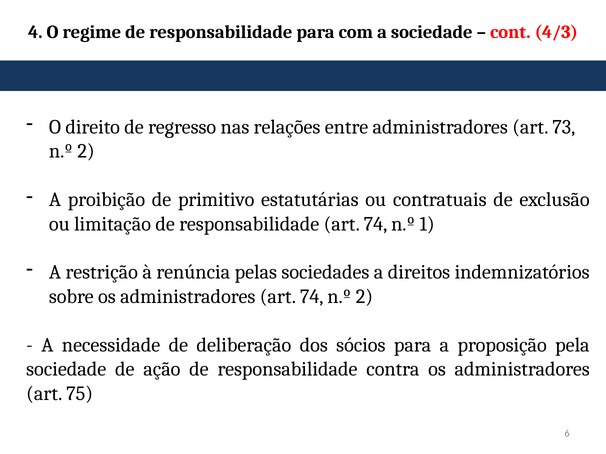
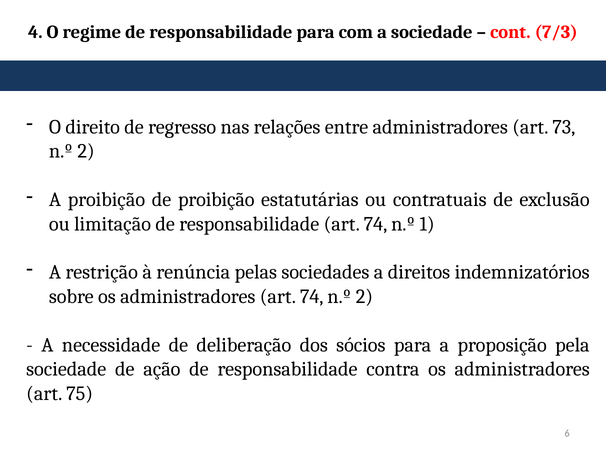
4/3: 4/3 -> 7/3
de primitivo: primitivo -> proibição
